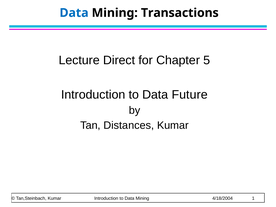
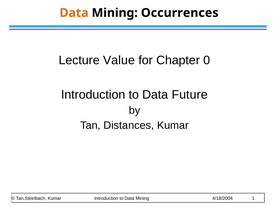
Data at (74, 13) colour: blue -> orange
Transactions: Transactions -> Occurrences
Direct: Direct -> Value
5: 5 -> 0
